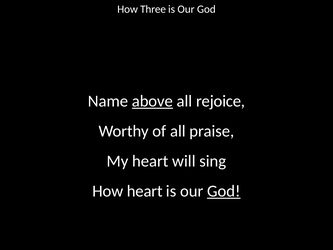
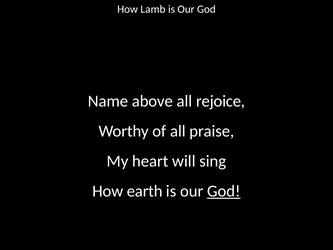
Three: Three -> Lamb
above underline: present -> none
How heart: heart -> earth
